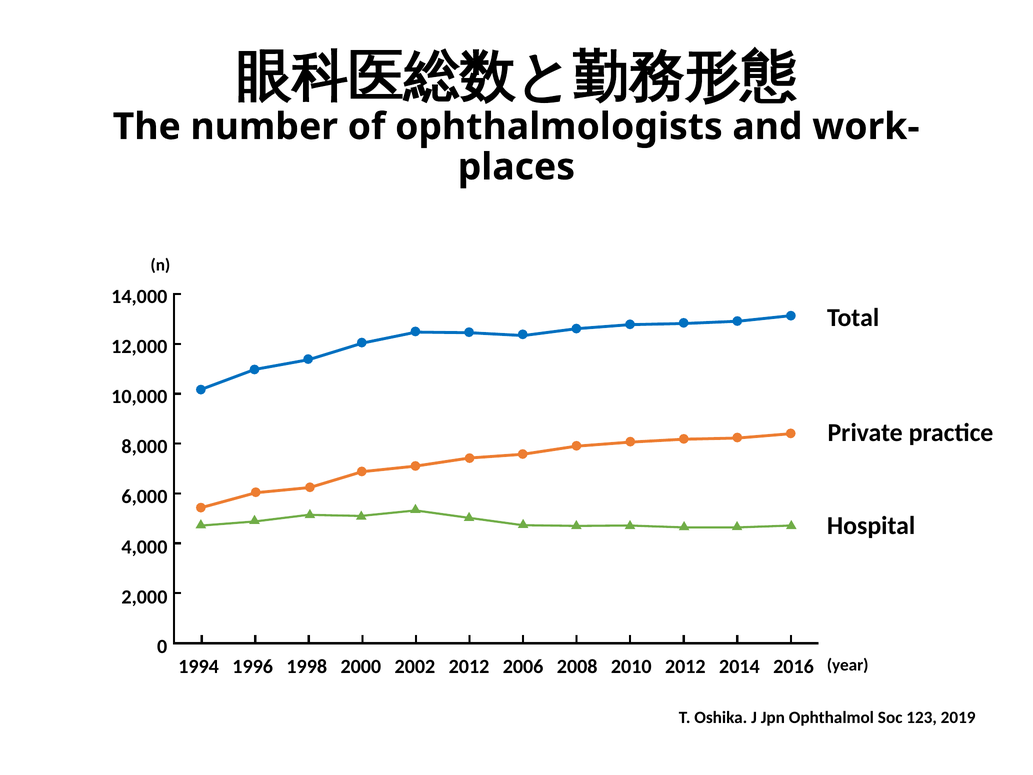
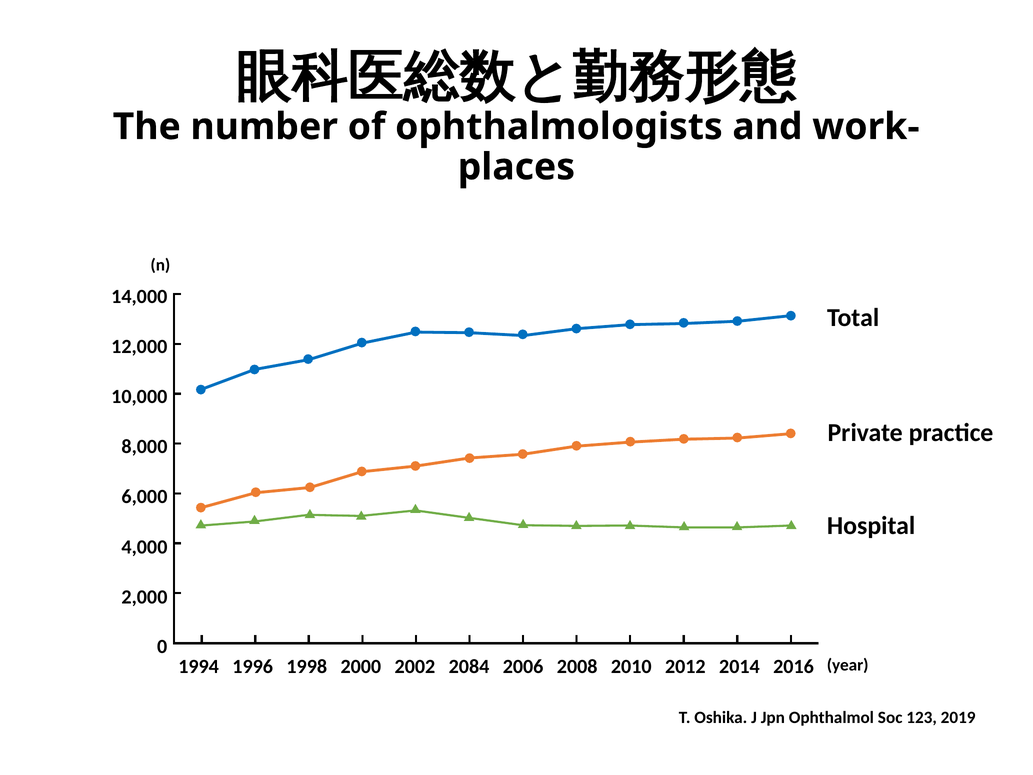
2002 2012: 2012 -> 2084
